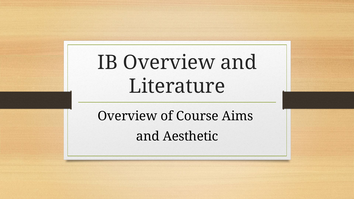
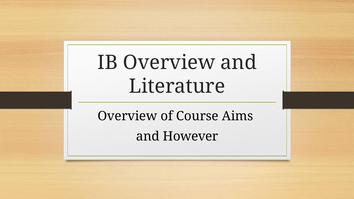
Aesthetic: Aesthetic -> However
